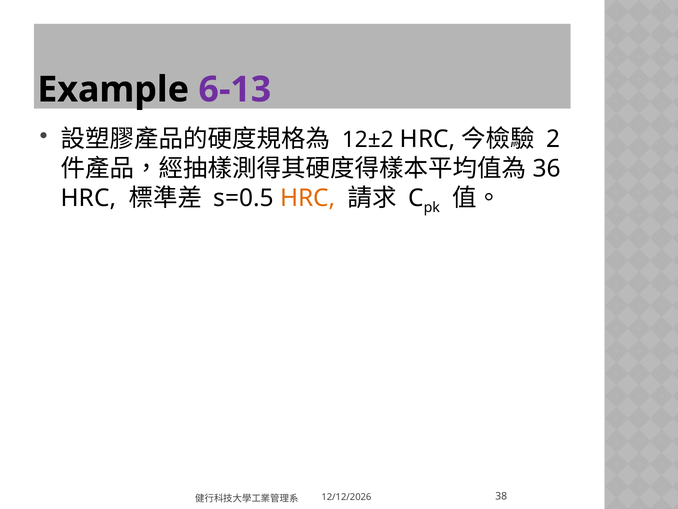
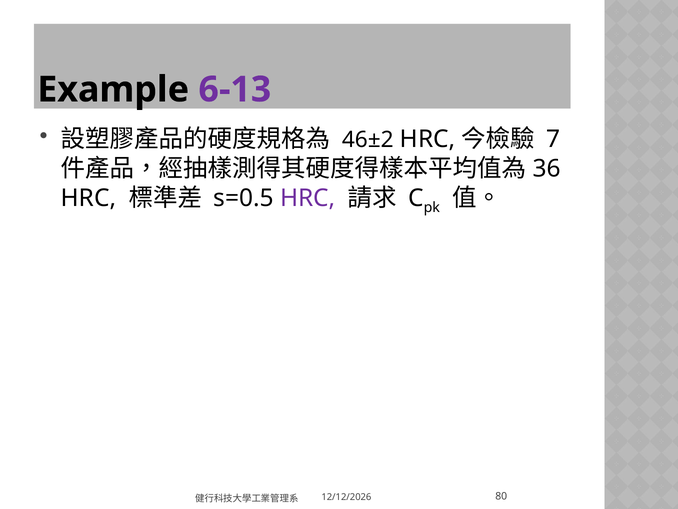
12±2: 12±2 -> 46±2
2: 2 -> 7
HRC at (308, 198) colour: orange -> purple
38: 38 -> 80
